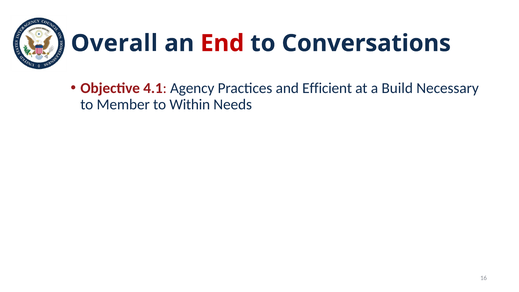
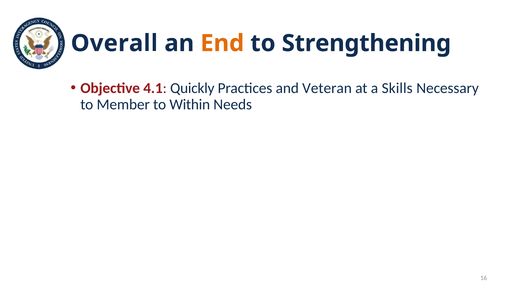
End colour: red -> orange
Conversations: Conversations -> Strengthening
Agency: Agency -> Quickly
Efficient: Efficient -> Veteran
Build: Build -> Skills
